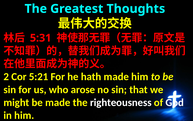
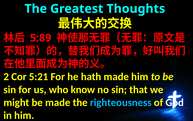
5:31: 5:31 -> 5:89
arose: arose -> know
righteousness colour: white -> light blue
